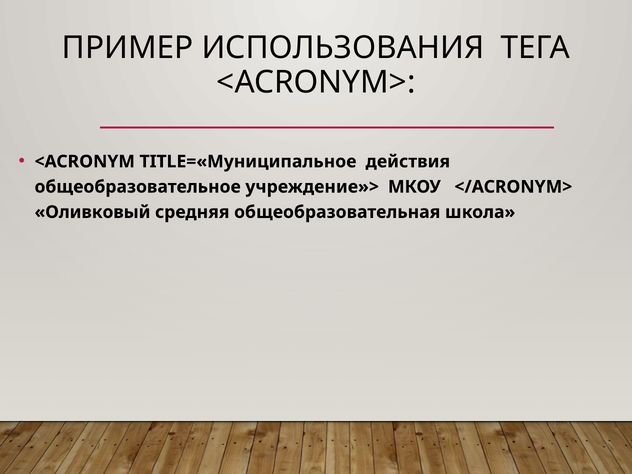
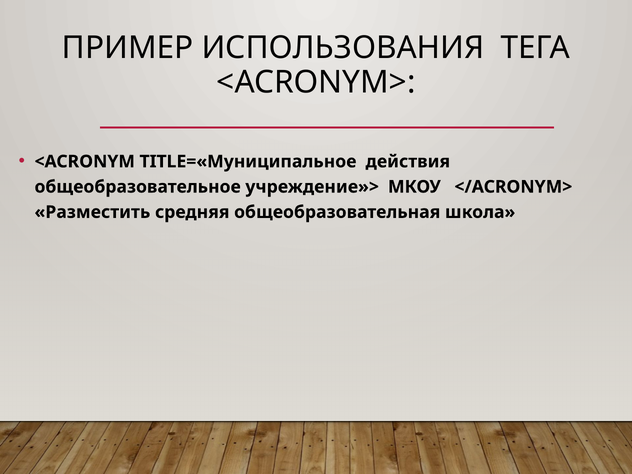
Оливковый: Оливковый -> Разместить
